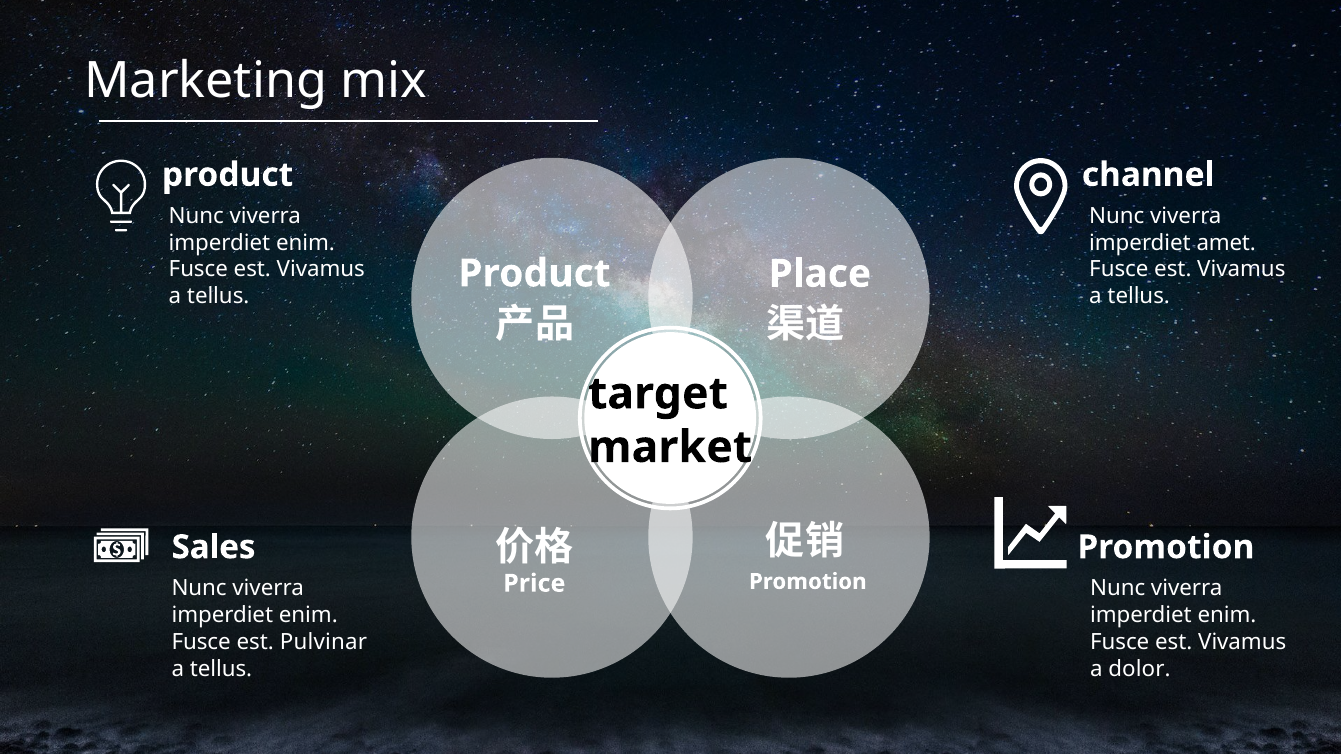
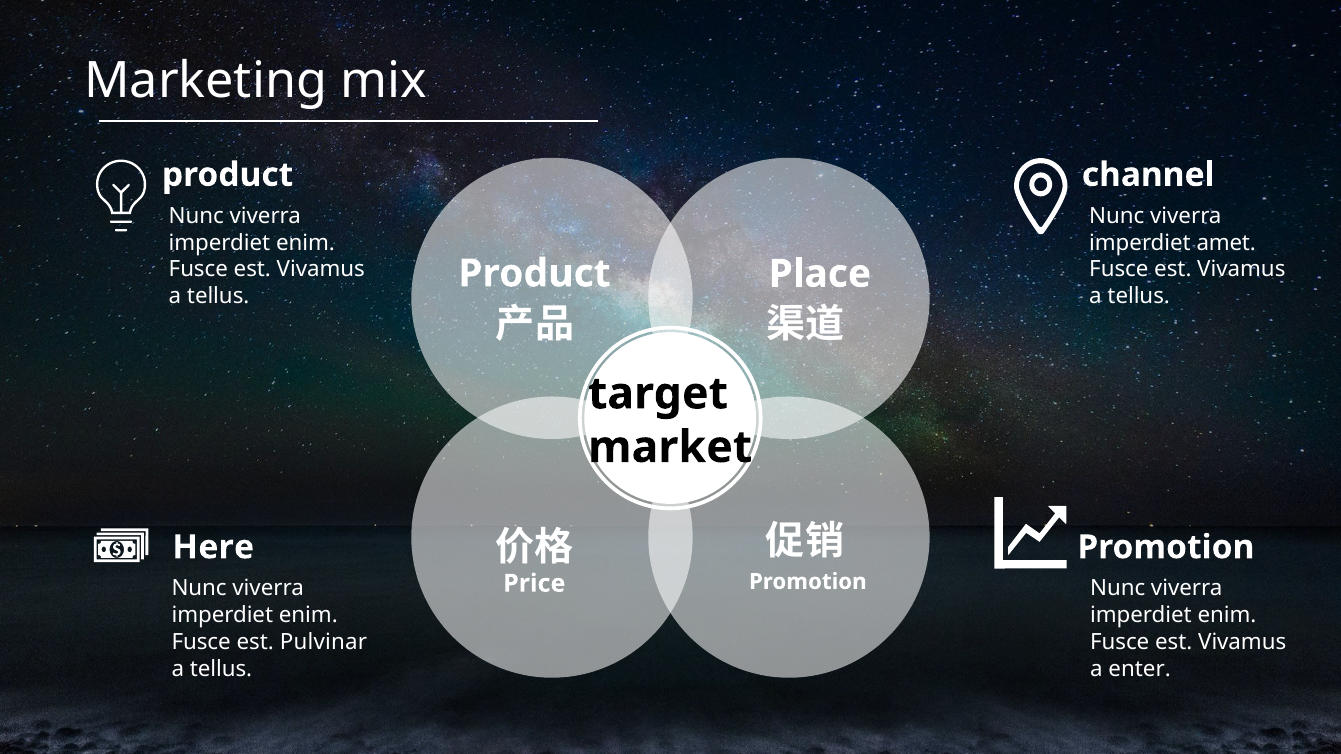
Sales: Sales -> Here
dolor: dolor -> enter
